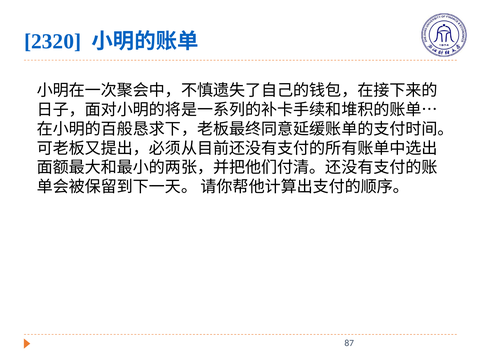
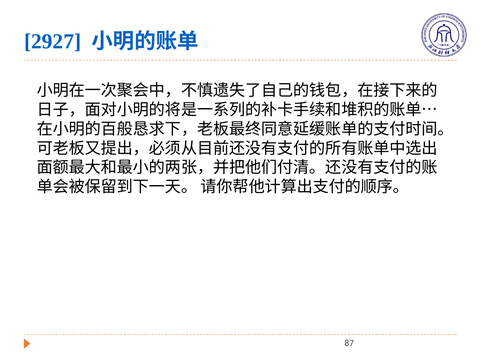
2320: 2320 -> 2927
